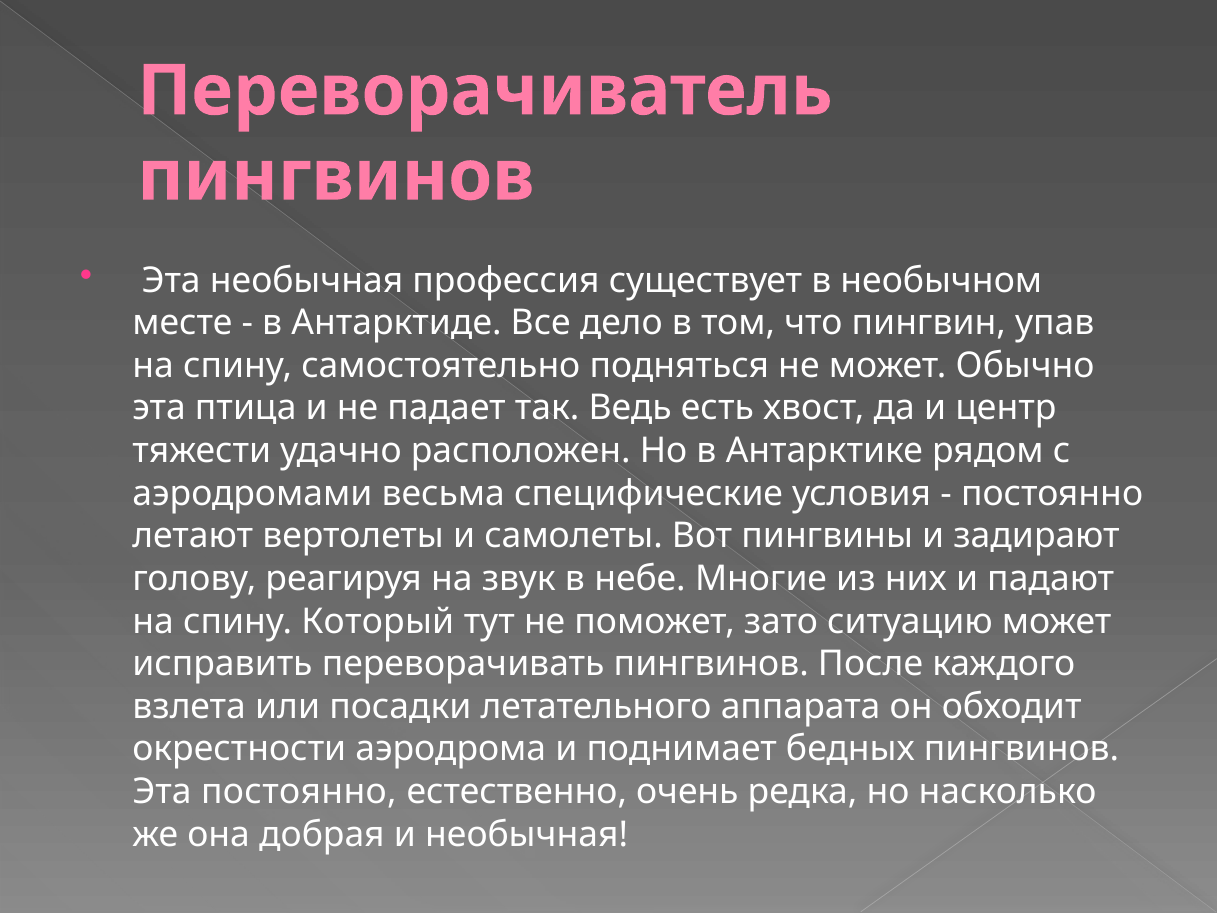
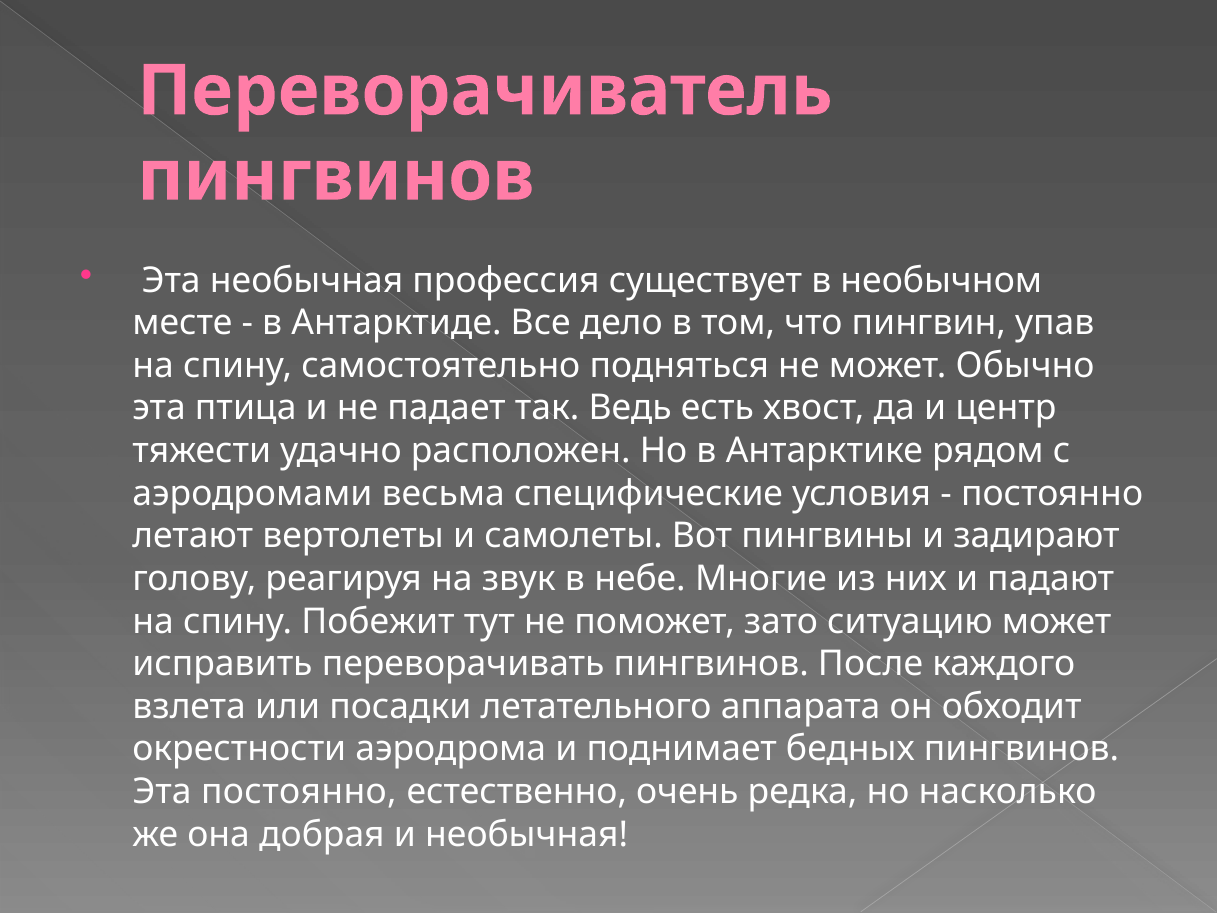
Который: Который -> Побежит
